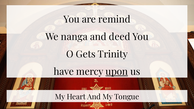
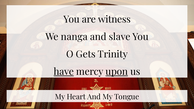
remind: remind -> witness
deed: deed -> slave
have underline: none -> present
